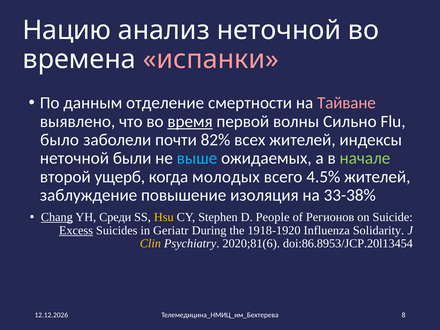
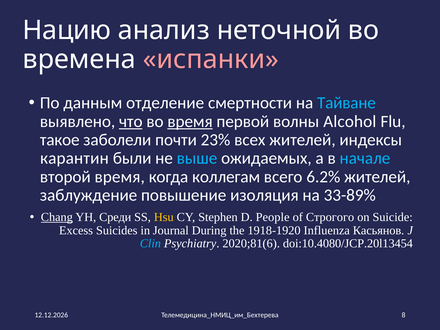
Тайване colour: pink -> light blue
что underline: none -> present
Сильно: Сильно -> Alcohol
было: было -> такое
82%: 82% -> 23%
неточной at (74, 158): неточной -> карантин
начале colour: light green -> light blue
второй ущерб: ущерб -> время
молодых: молодых -> коллегам
4.5%: 4.5% -> 6.2%
33-38%: 33-38% -> 33-89%
Регионов: Регионов -> Строгого
Excess underline: present -> none
Geriatr: Geriatr -> Journal
Solidarity: Solidarity -> Касьянов
Clin colour: yellow -> light blue
doi:86.8953/JCP.20l13454: doi:86.8953/JCP.20l13454 -> doi:10.4080/JCP.20l13454
